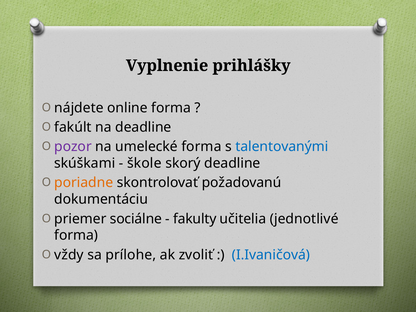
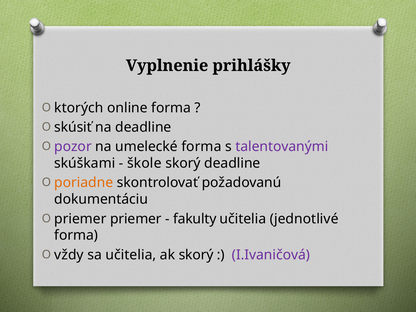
nájdete: nájdete -> ktorých
fakúlt: fakúlt -> skúsiť
talentovanými colour: blue -> purple
priemer sociálne: sociálne -> priemer
sa prílohe: prílohe -> učitelia
ak zvoliť: zvoliť -> skorý
I.Ivaničová colour: blue -> purple
